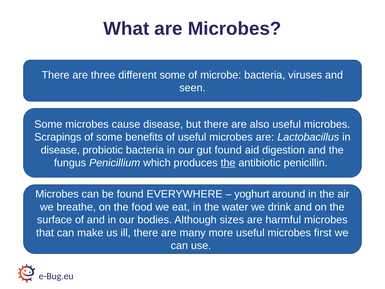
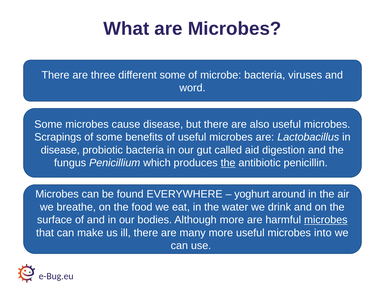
seen: seen -> word
gut found: found -> called
Although sizes: sizes -> more
microbes at (326, 220) underline: none -> present
first: first -> into
